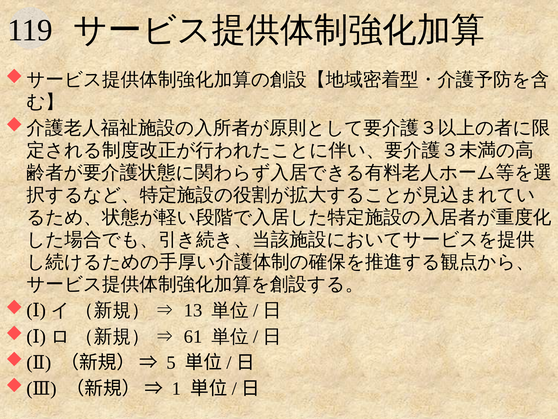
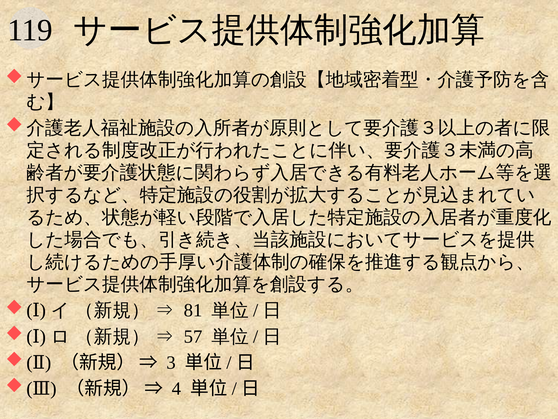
13: 13 -> 81
61: 61 -> 57
5: 5 -> 3
1: 1 -> 4
